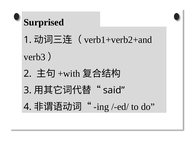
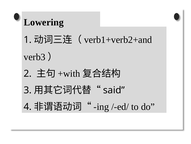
Surprised: Surprised -> Lowering
